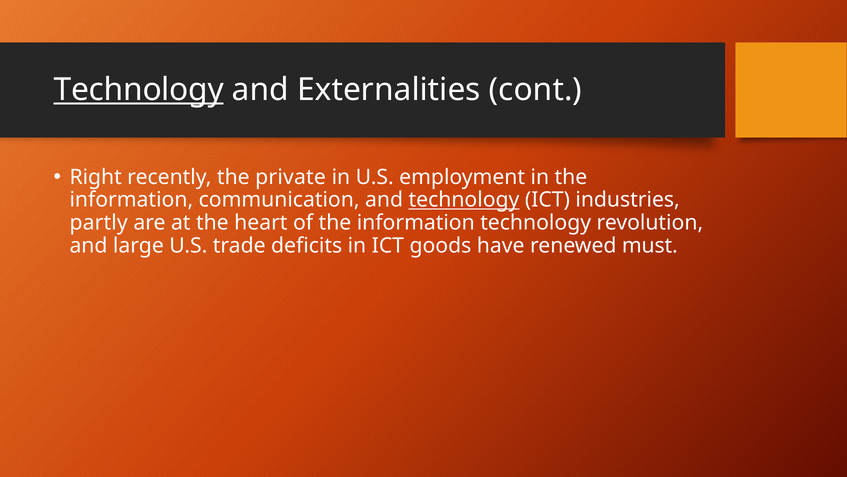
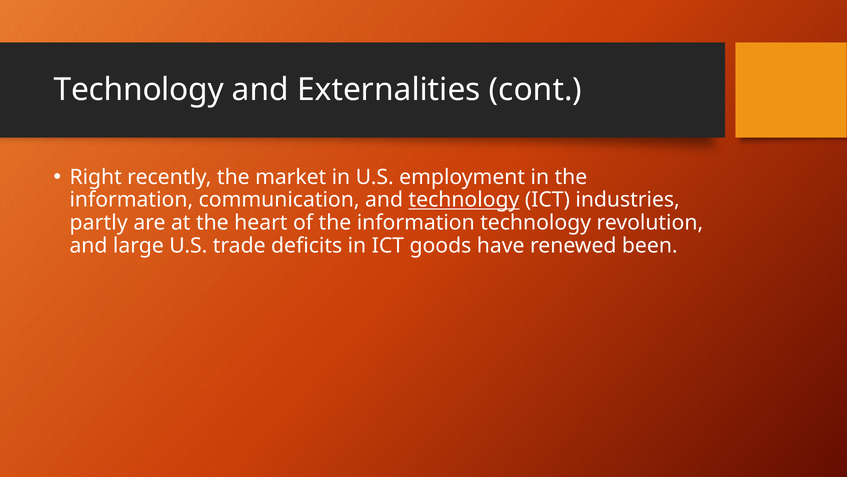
Technology at (139, 90) underline: present -> none
private: private -> market
must: must -> been
